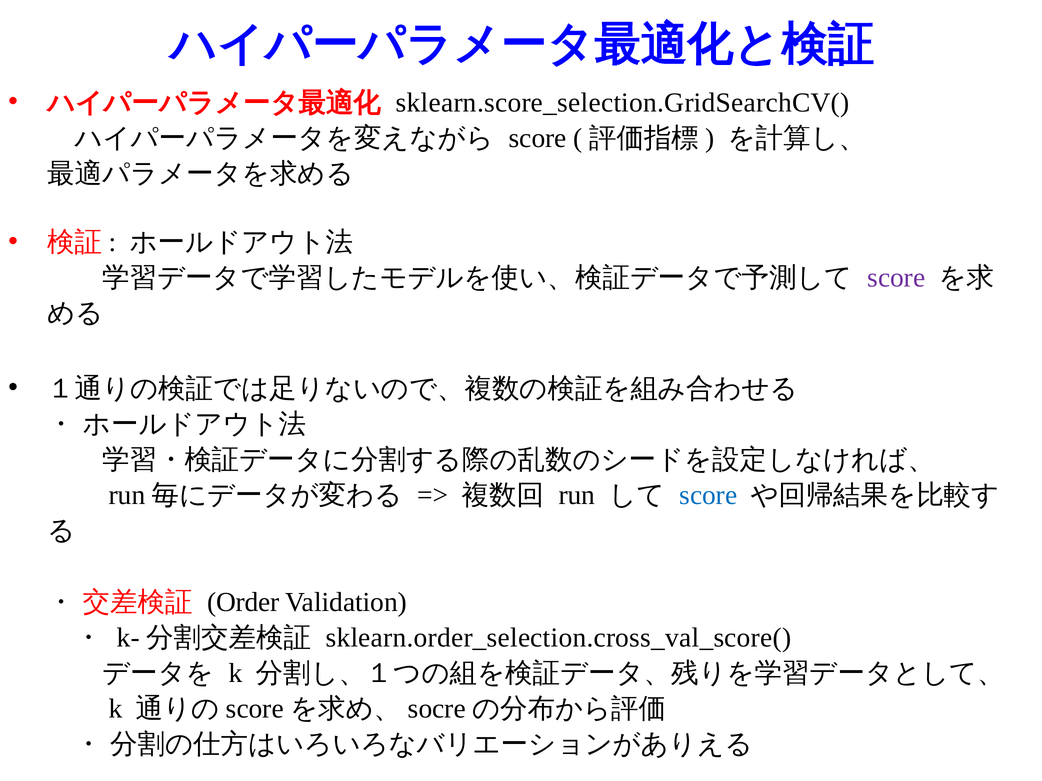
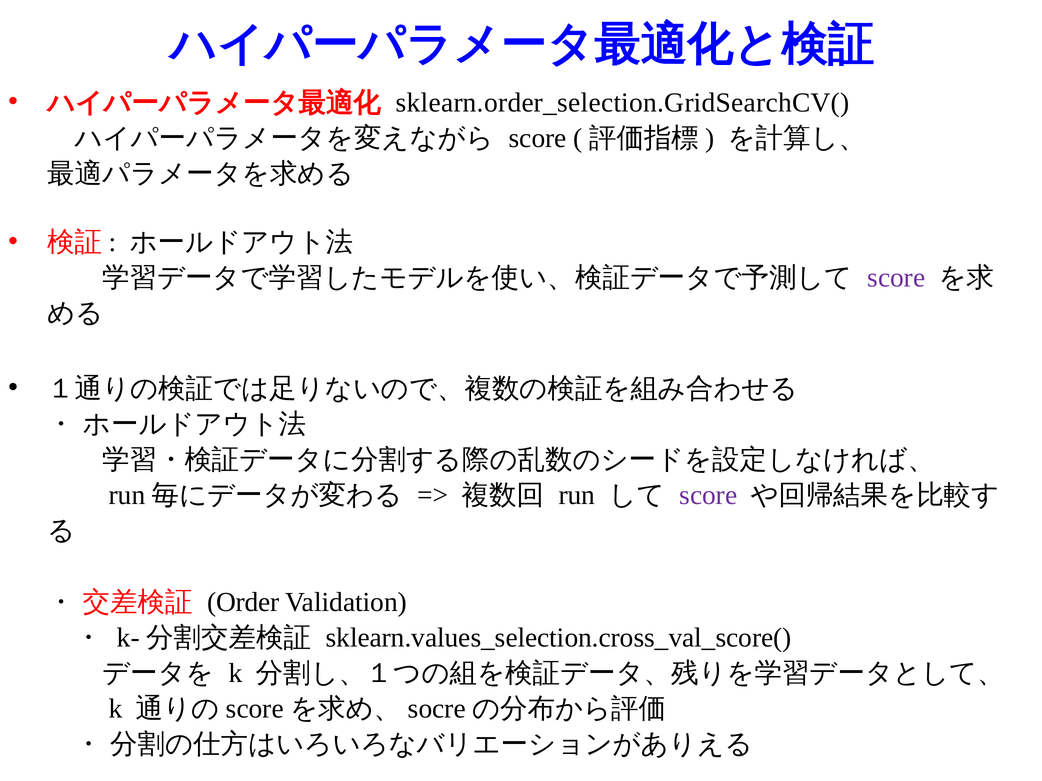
sklearn.score_selection.GridSearchCV(: sklearn.score_selection.GridSearchCV( -> sklearn.order_selection.GridSearchCV(
score at (708, 496) colour: blue -> purple
sklearn.order_selection.cross_val_score(: sklearn.order_selection.cross_val_score( -> sklearn.values_selection.cross_val_score(
